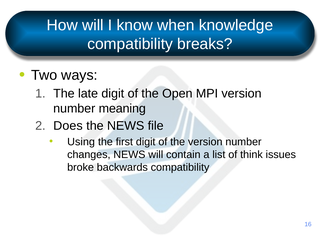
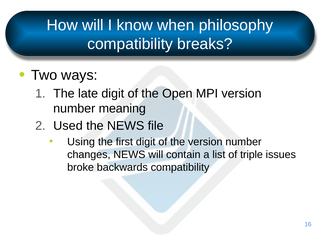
knowledge: knowledge -> philosophy
Does: Does -> Used
think: think -> triple
